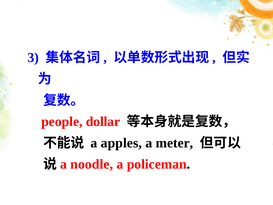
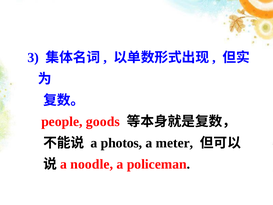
dollar: dollar -> goods
apples: apples -> photos
